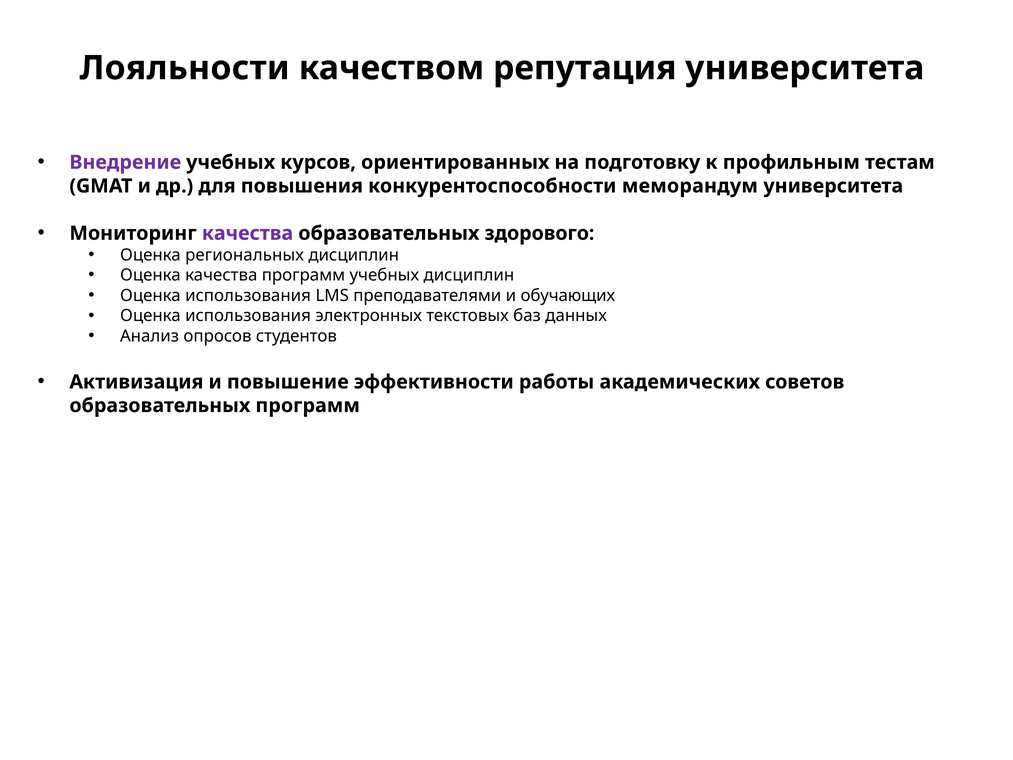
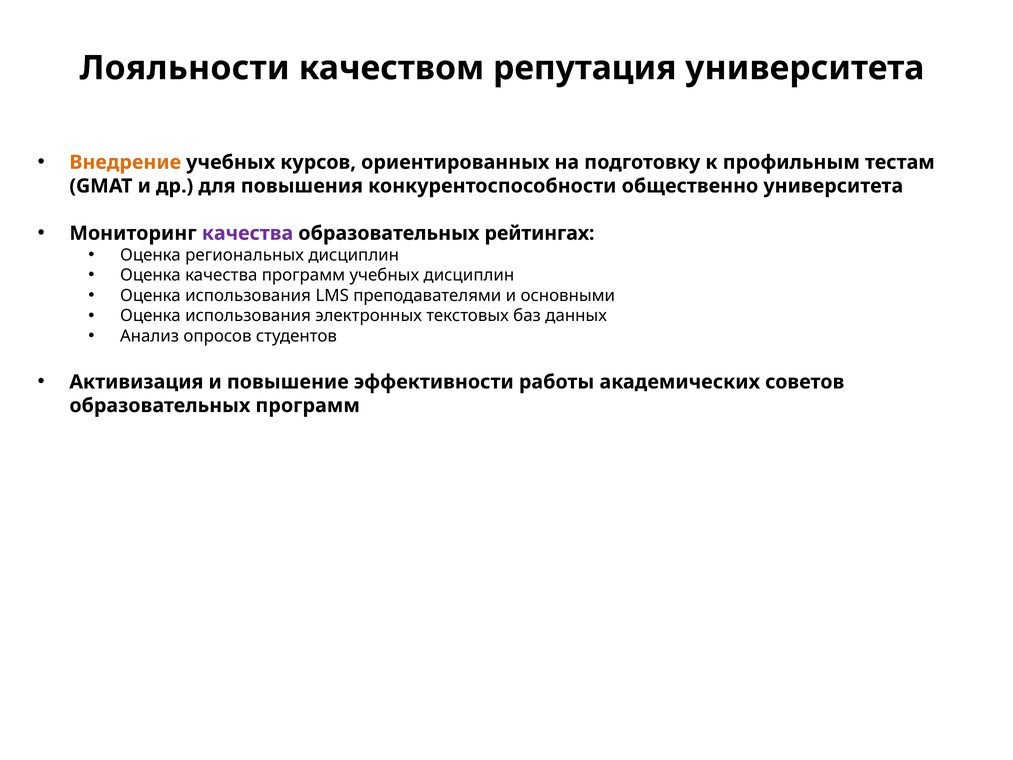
Внедрение colour: purple -> orange
меморандум: меморандум -> общественно
здорового: здорового -> рейтингах
обучающих: обучающих -> основными
